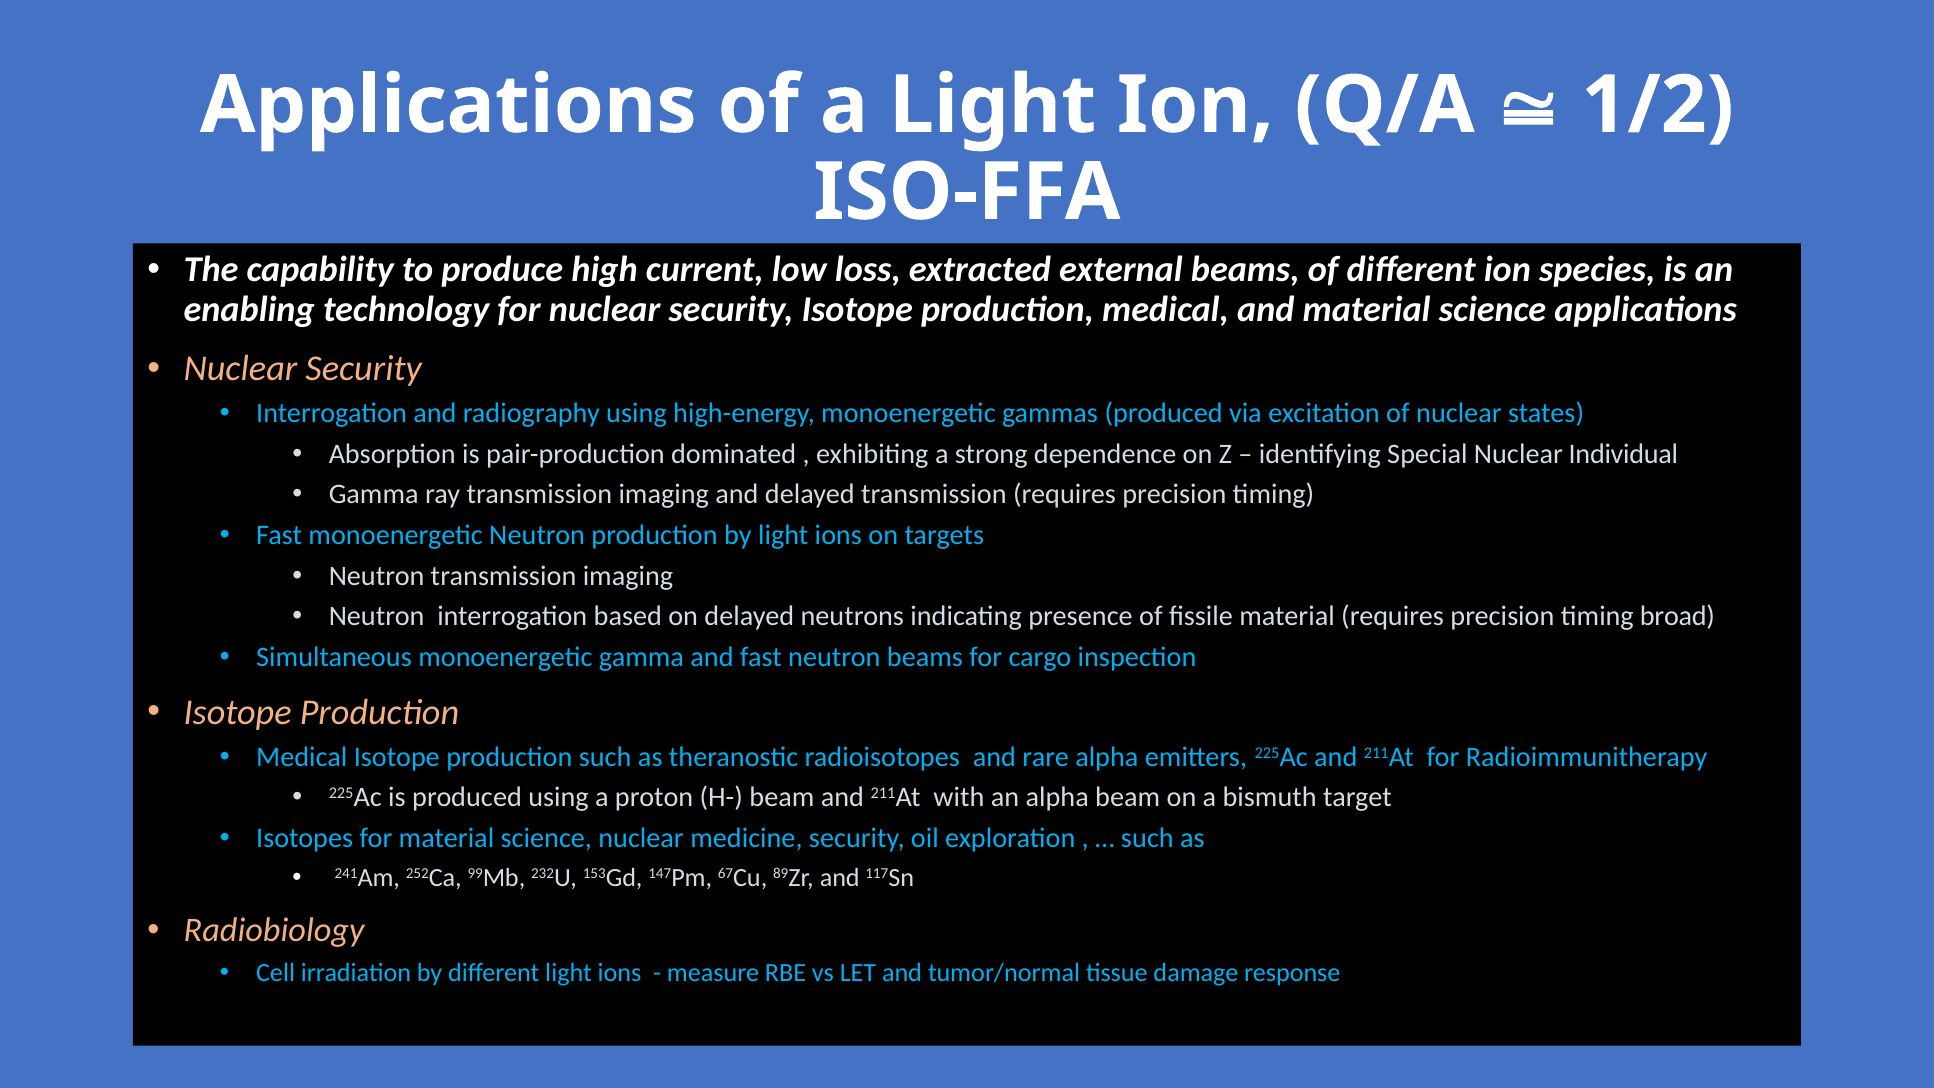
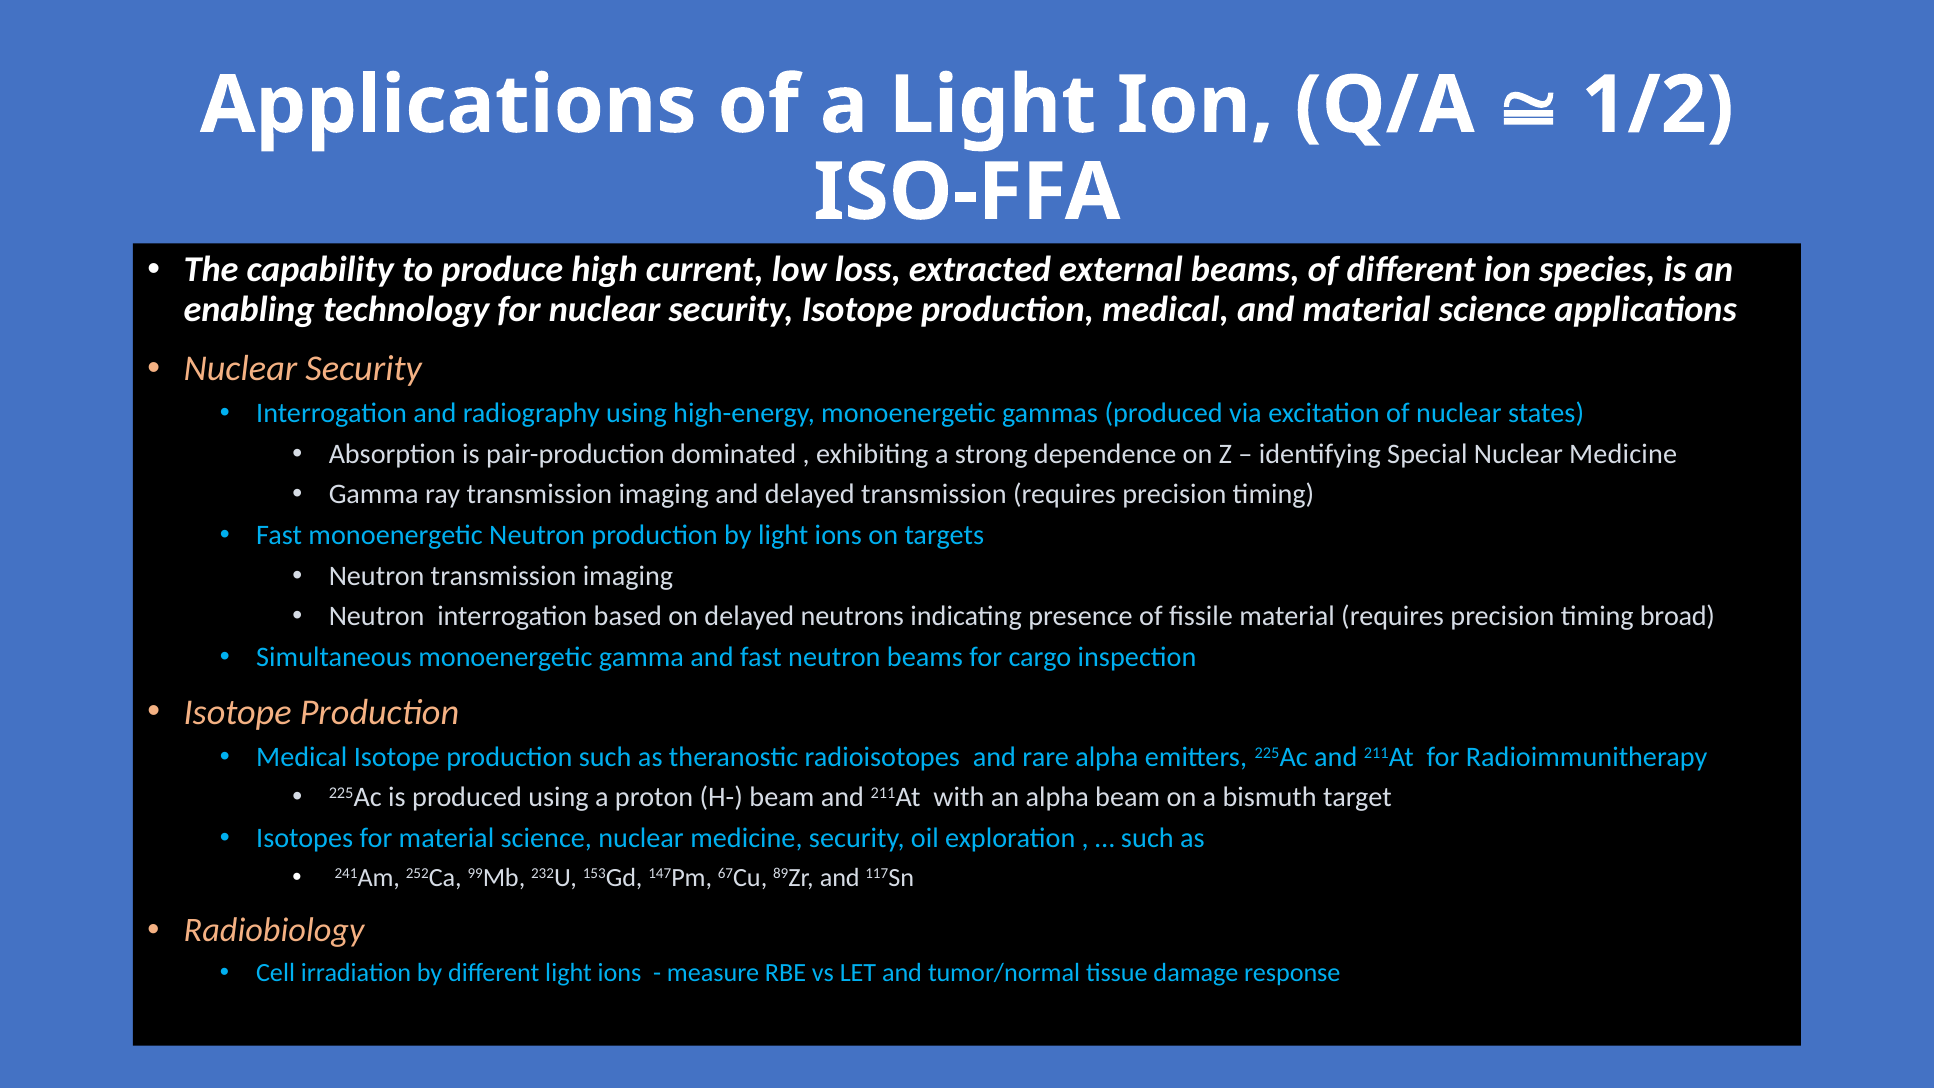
Special Nuclear Individual: Individual -> Medicine
